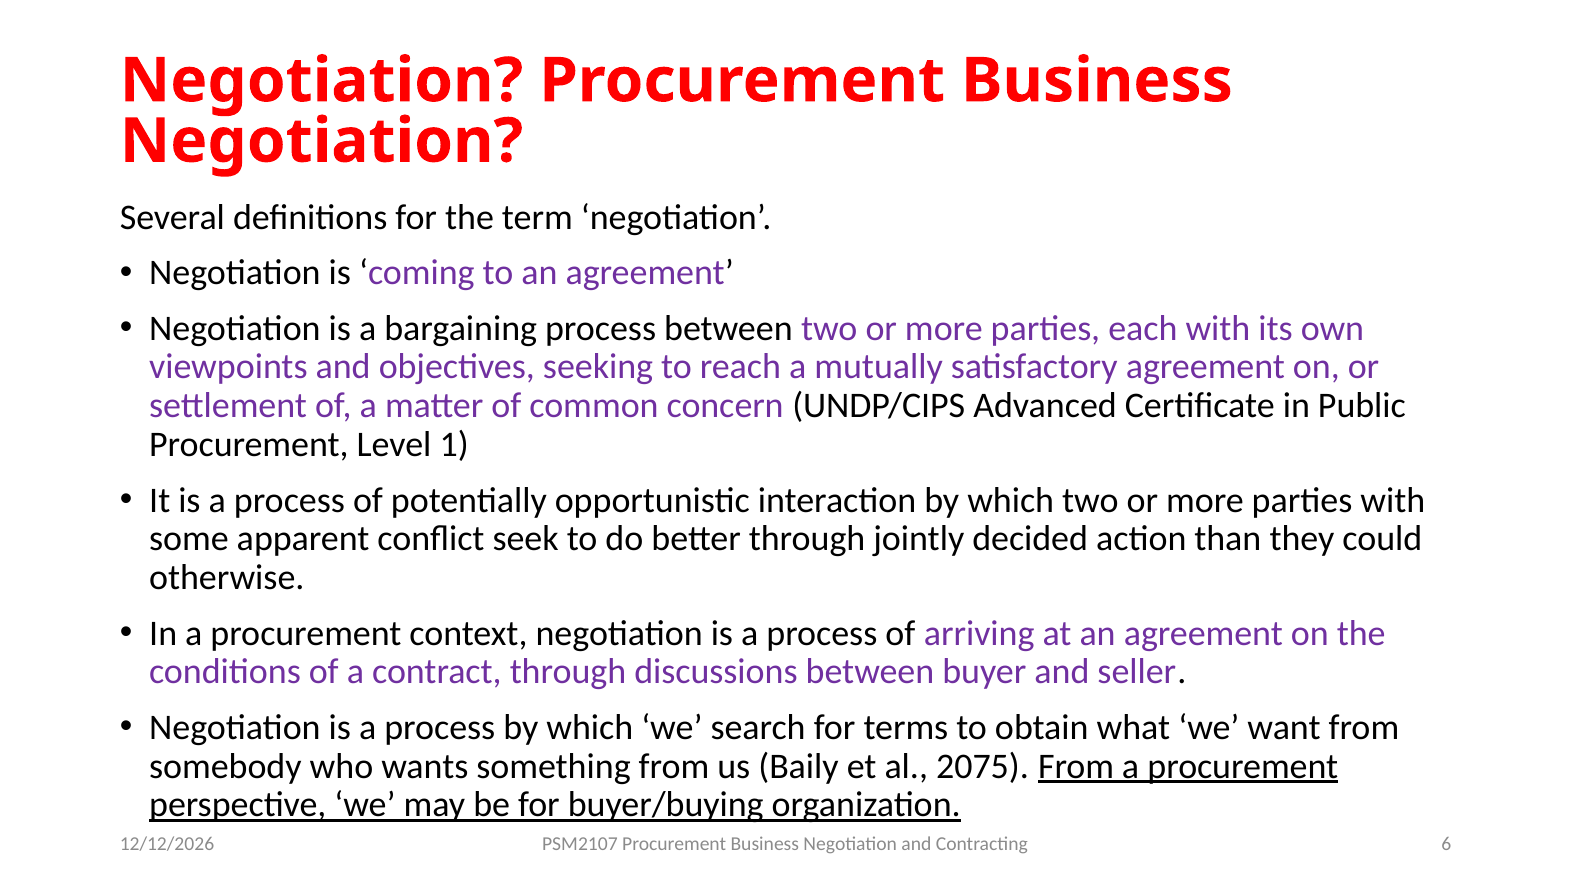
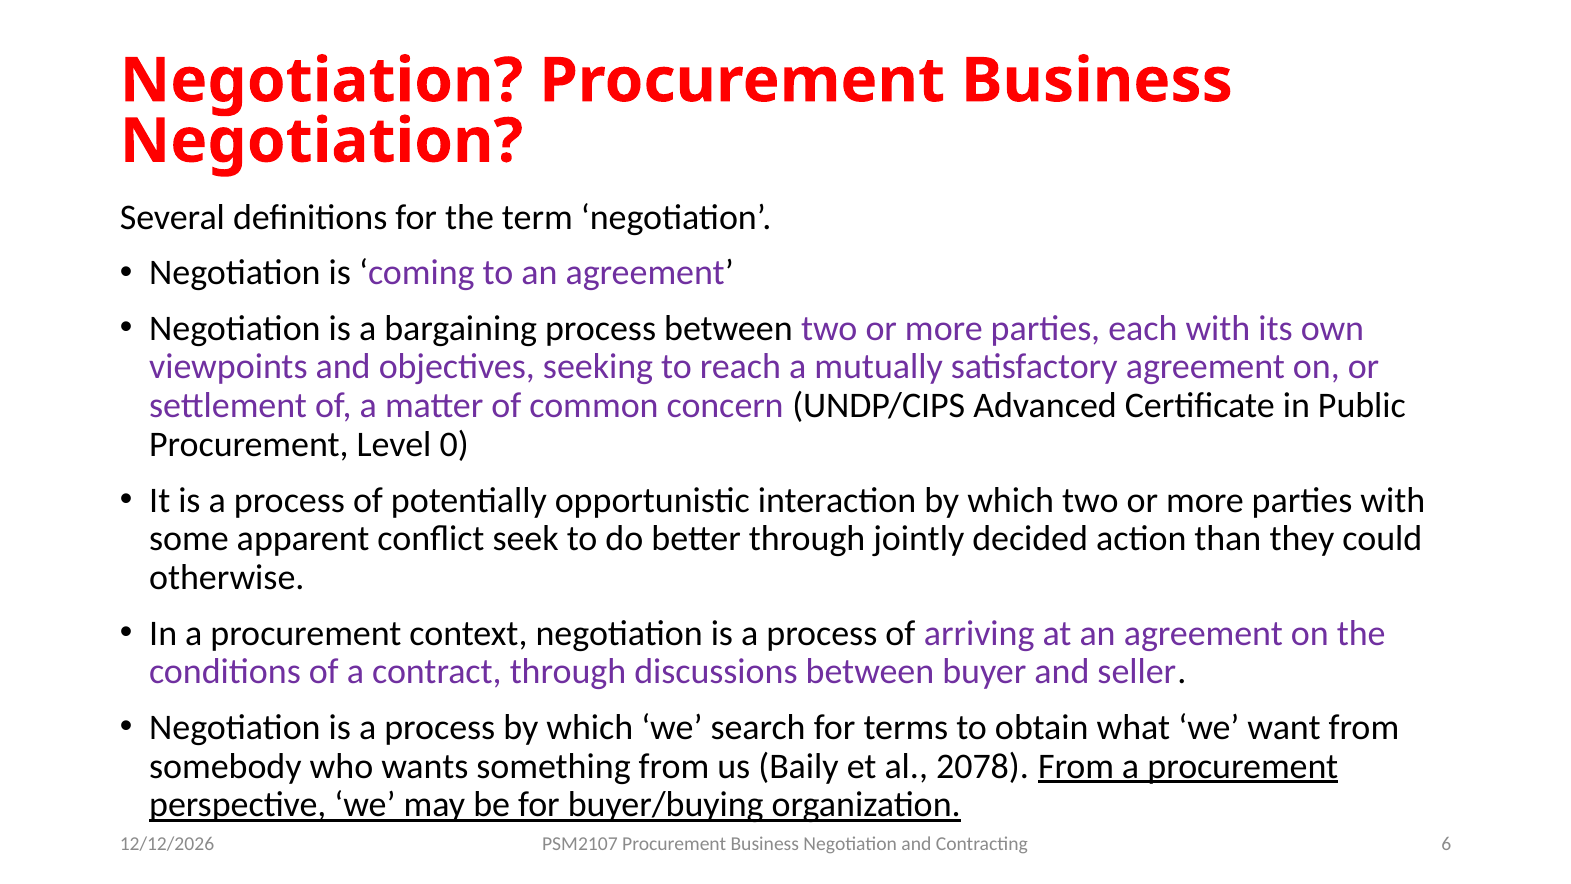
1: 1 -> 0
2075: 2075 -> 2078
